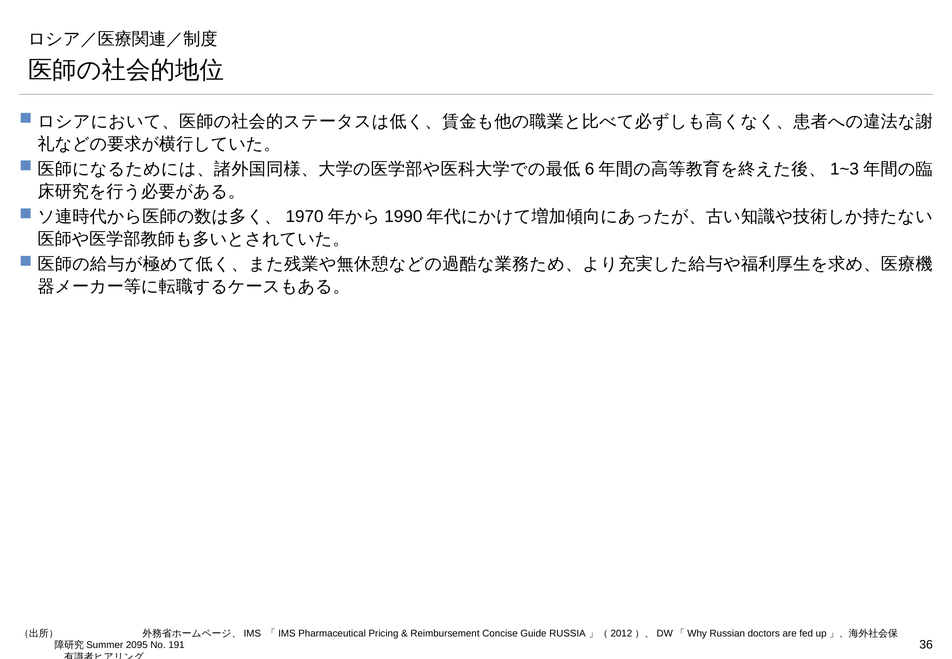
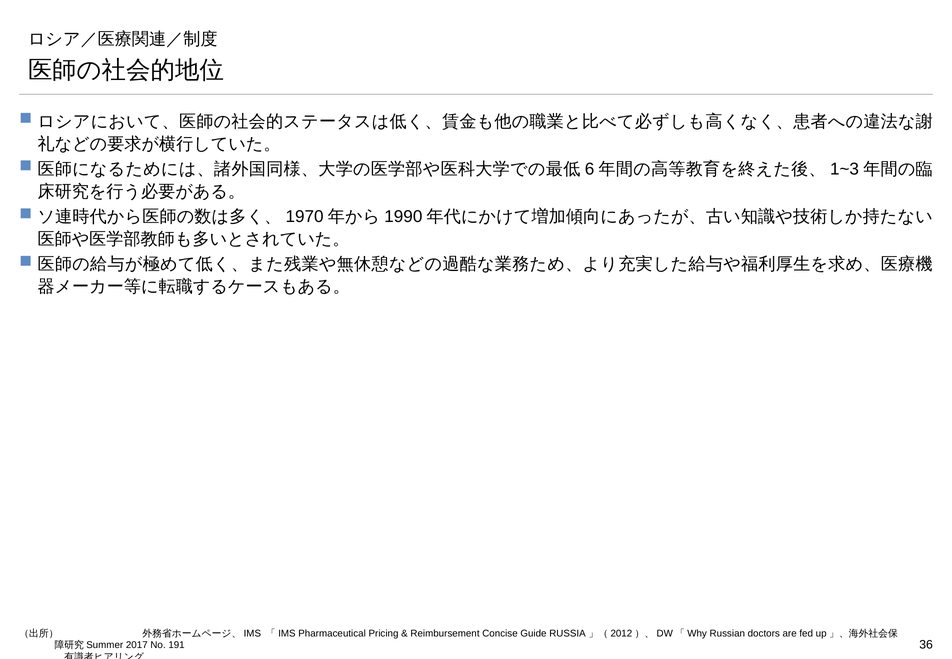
2095: 2095 -> 2017
